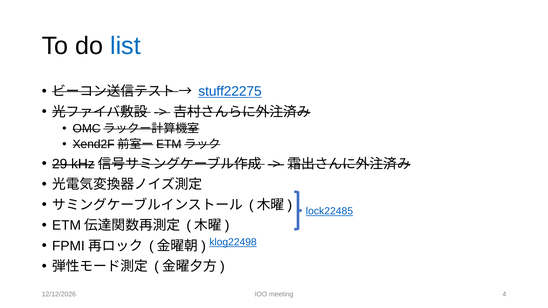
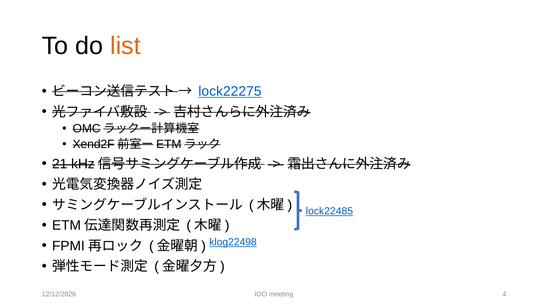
list colour: blue -> orange
stuff22275: stuff22275 -> lock22275
29: 29 -> 21
